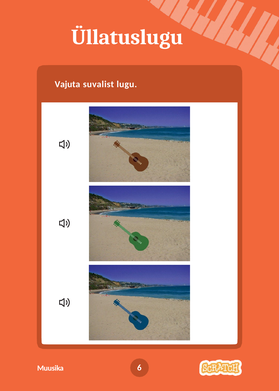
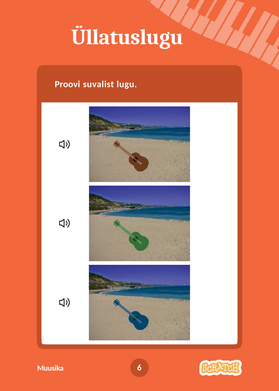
Vajuta: Vajuta -> Proovi
